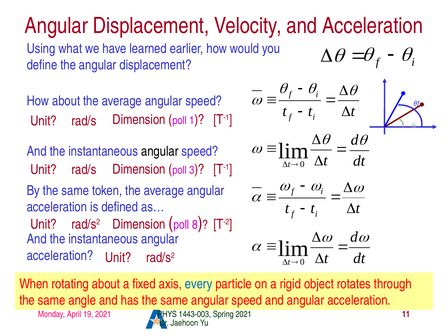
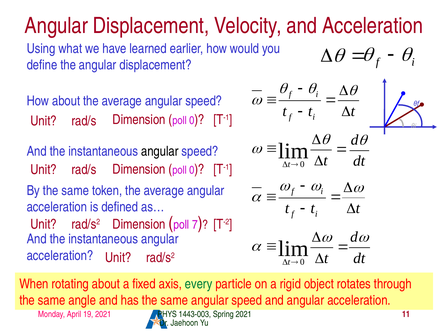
1 at (192, 120): 1 -> 0
3 at (192, 170): 3 -> 0
8: 8 -> 7
every colour: blue -> green
